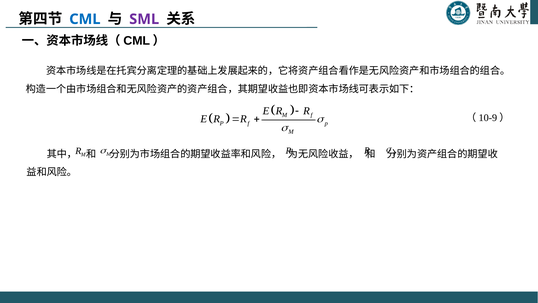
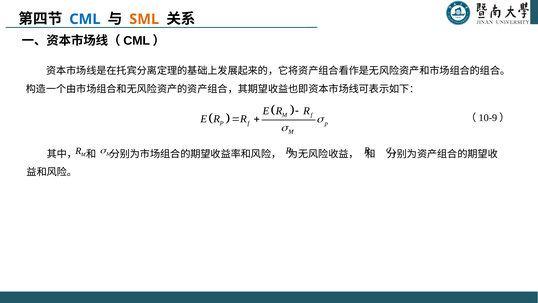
SML colour: purple -> orange
